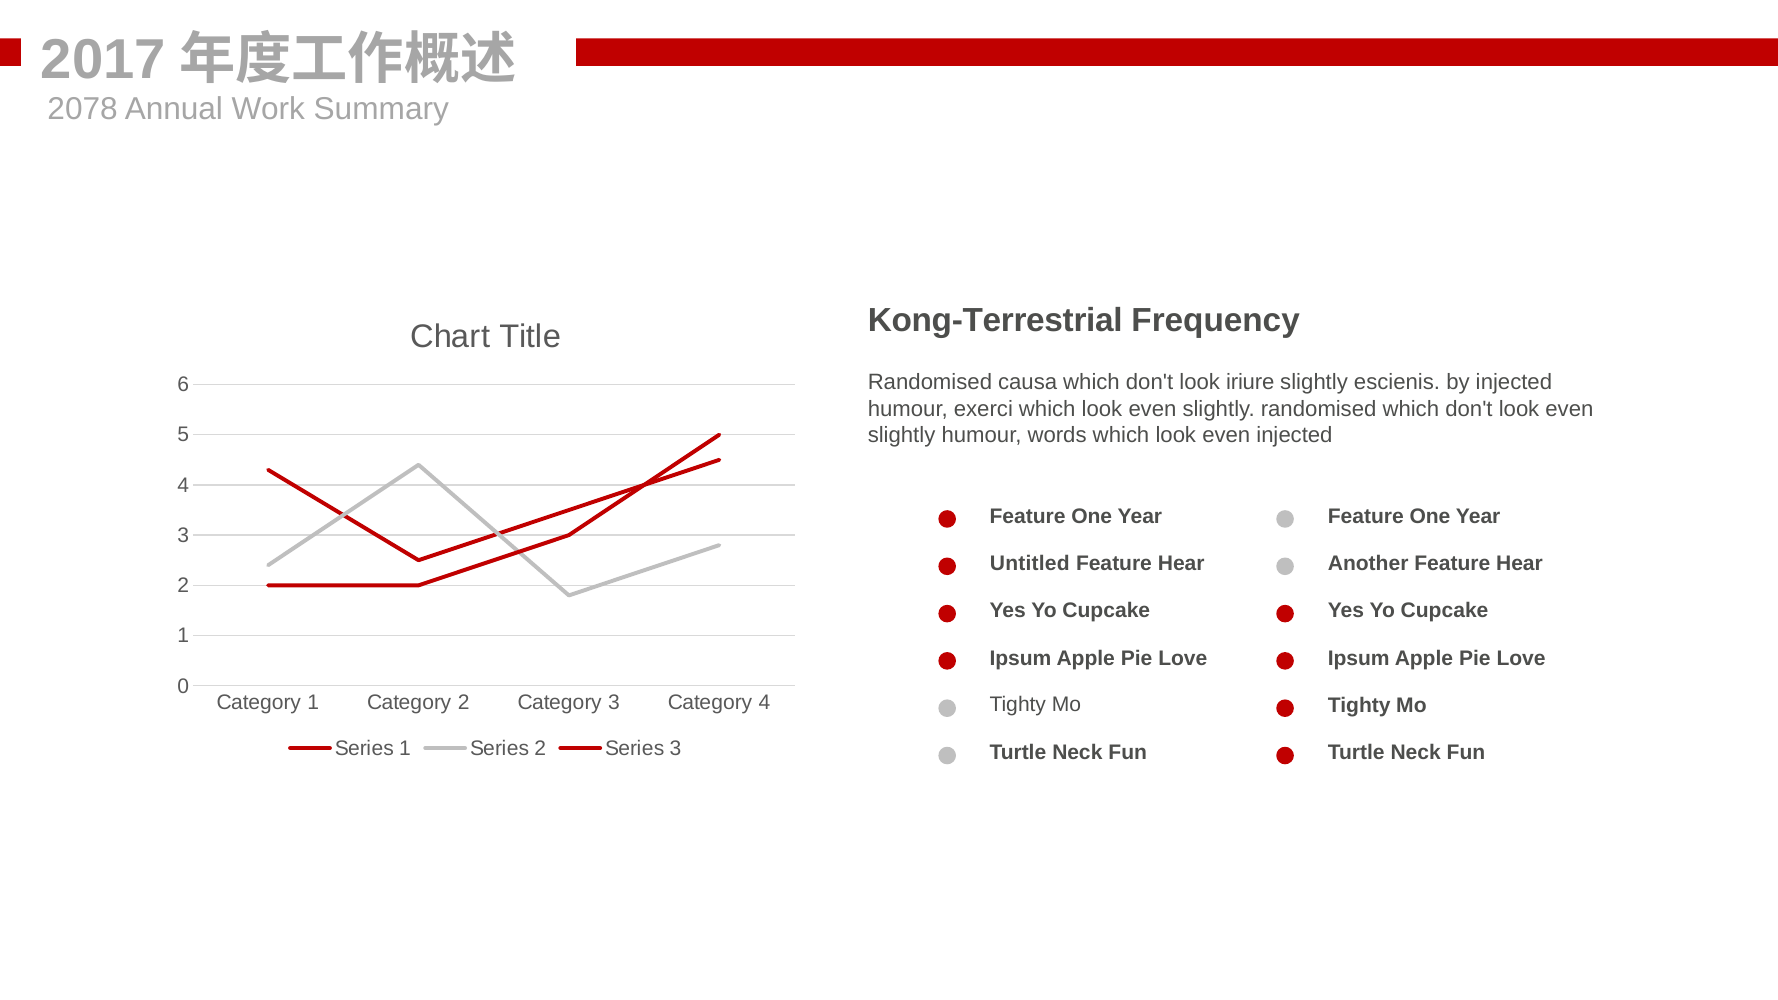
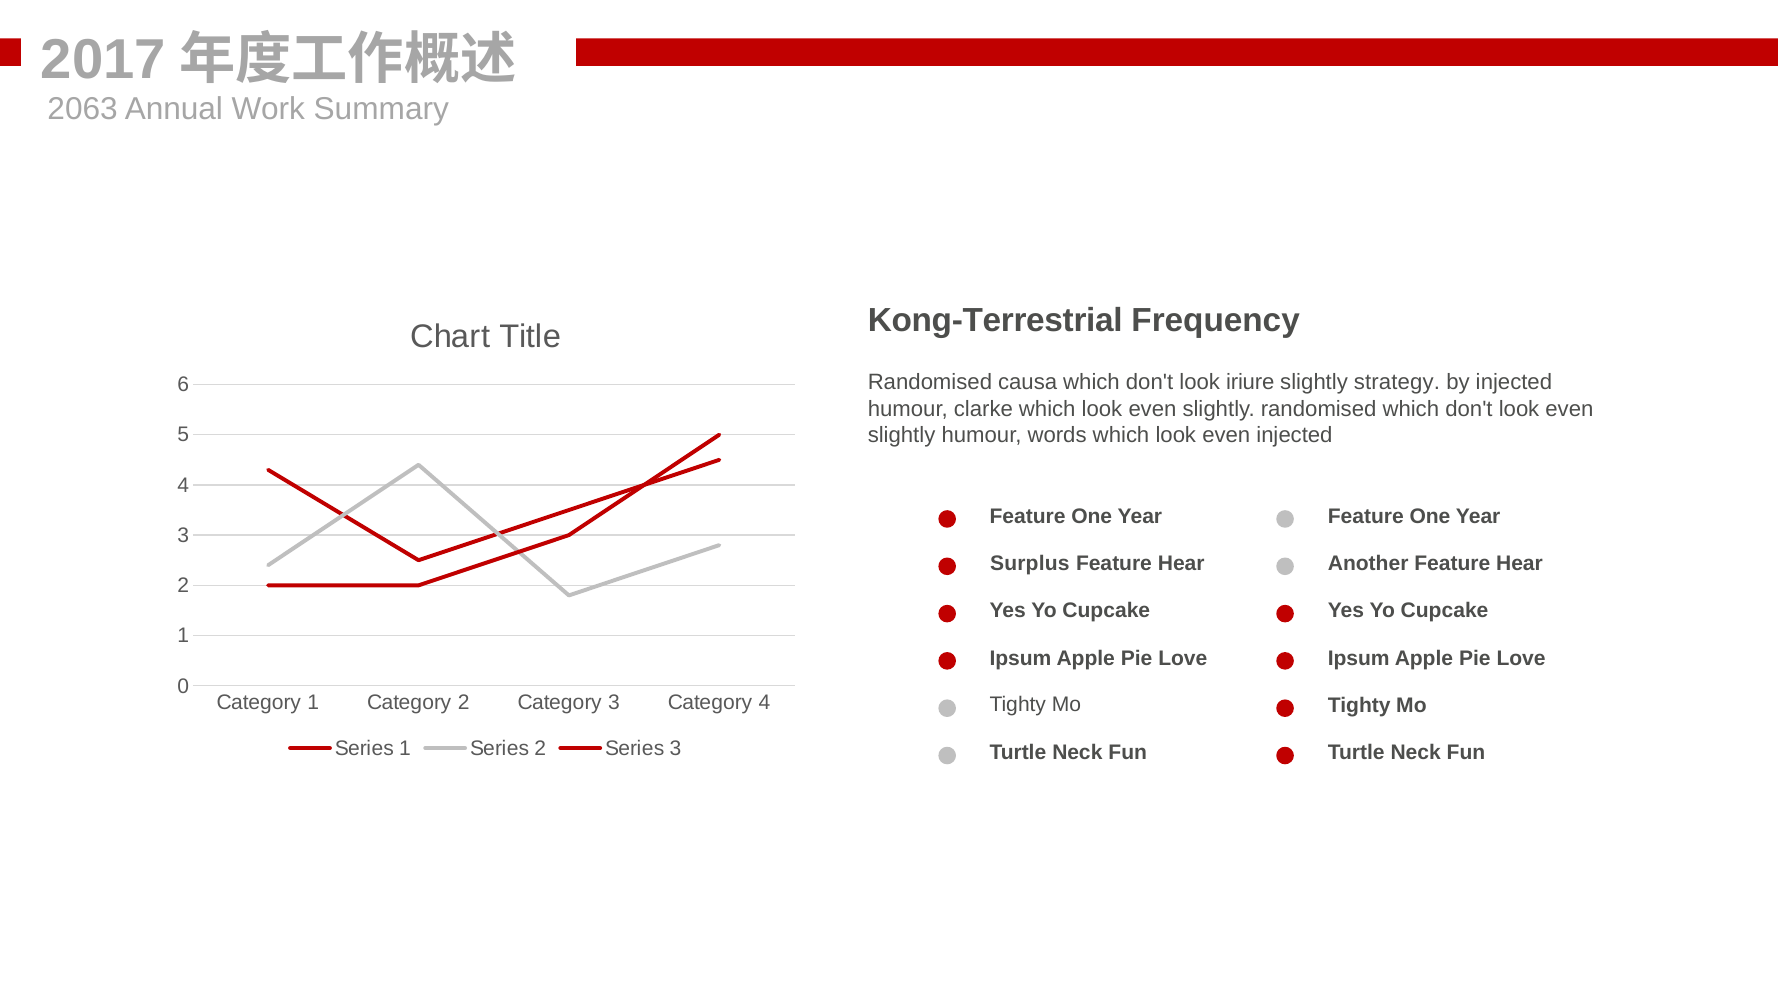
2078: 2078 -> 2063
escienis: escienis -> strategy
exerci: exerci -> clarke
Untitled: Untitled -> Surplus
